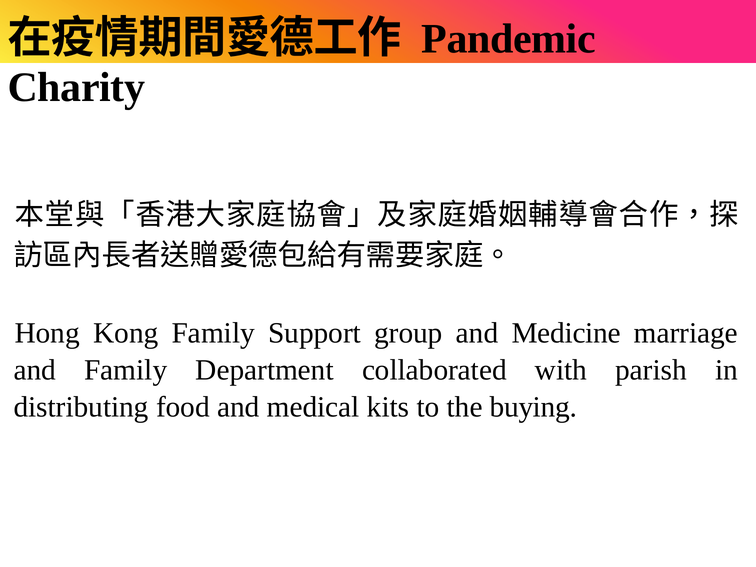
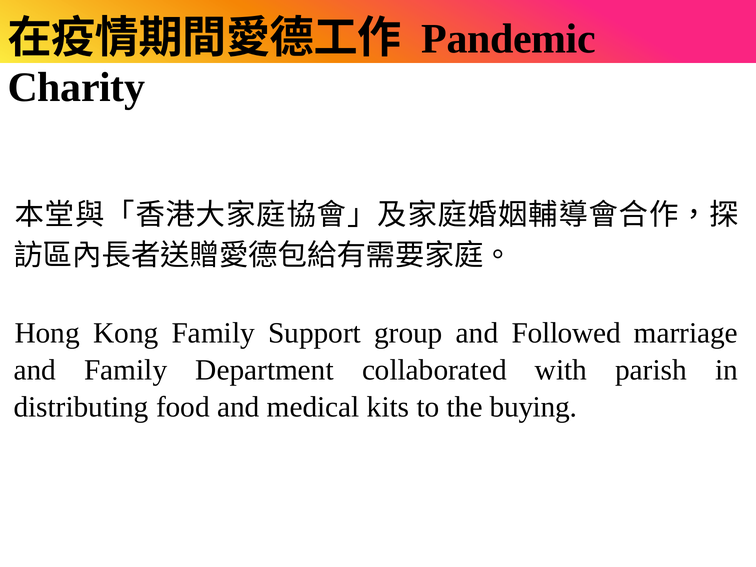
Medicine: Medicine -> Followed
